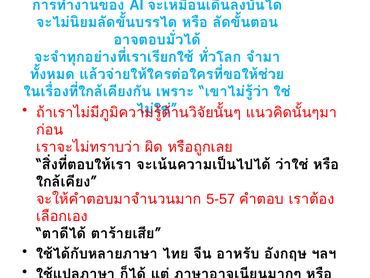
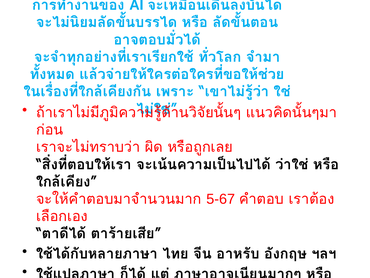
5-57: 5-57 -> 5-67
